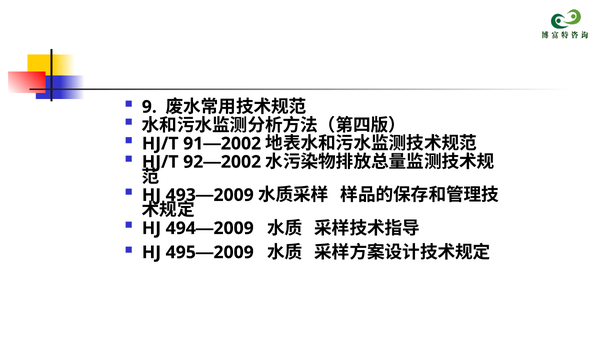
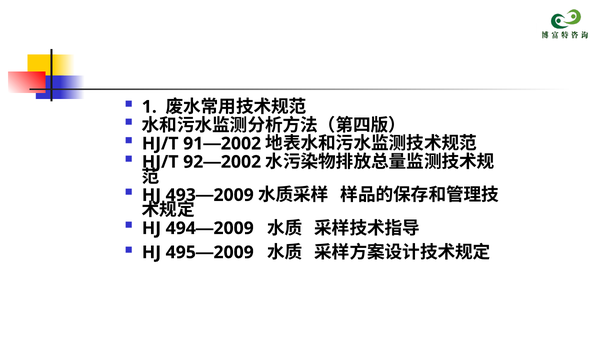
9: 9 -> 1
